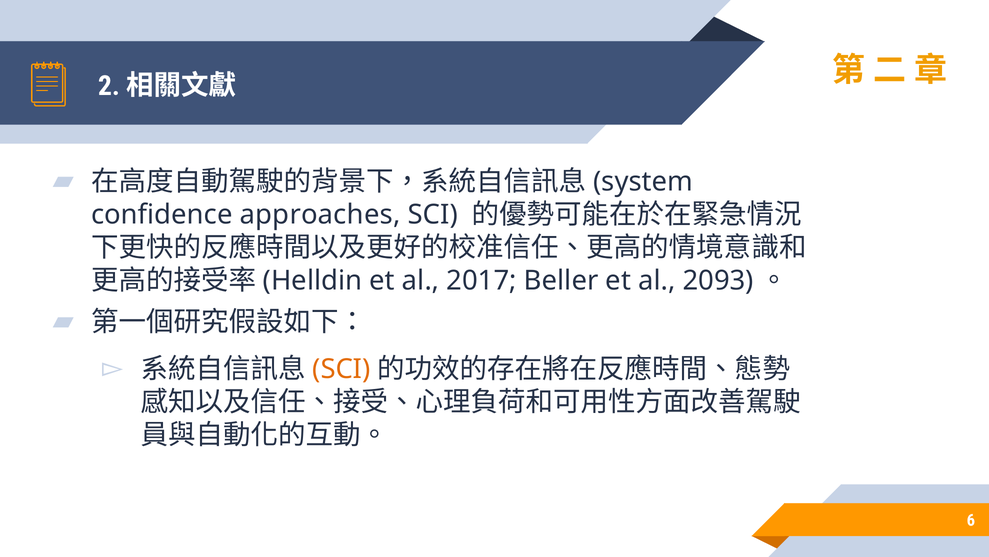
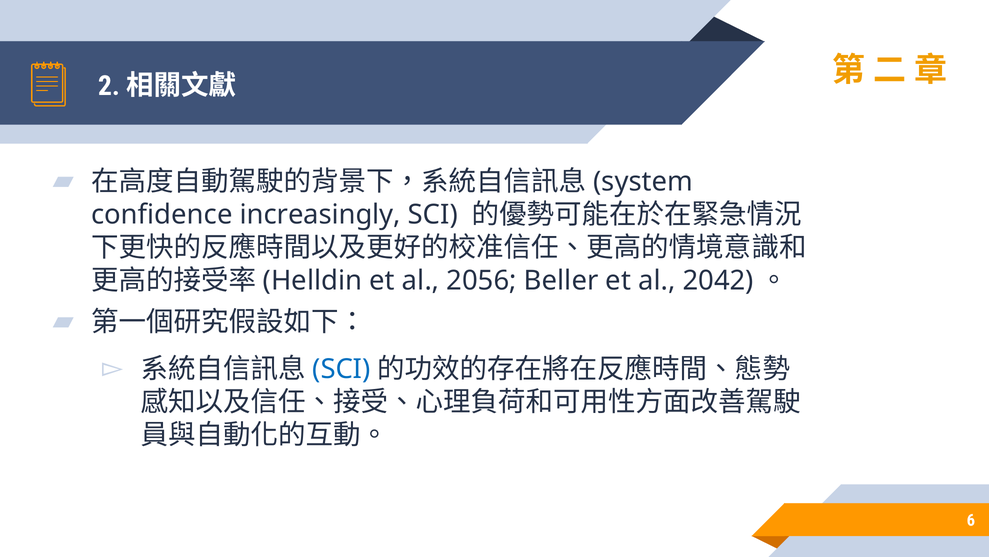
approaches: approaches -> increasingly
2017: 2017 -> 2056
2093: 2093 -> 2042
SCI at (341, 369) colour: orange -> blue
